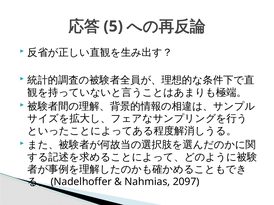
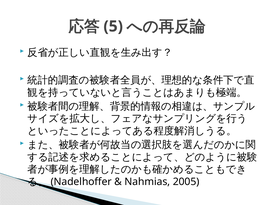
2097: 2097 -> 2005
